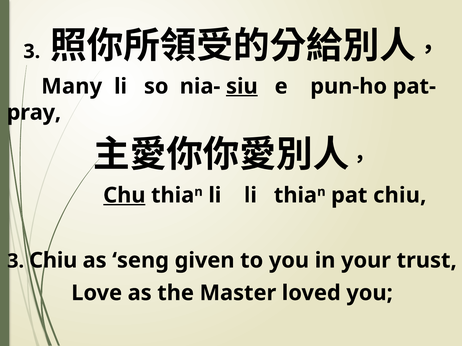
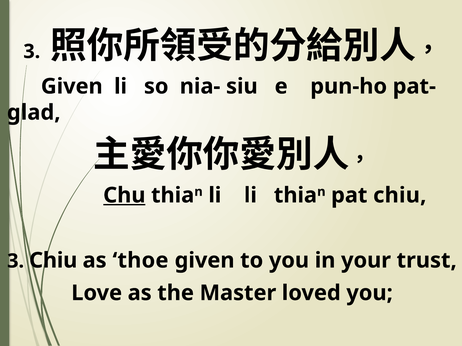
Many at (72, 86): Many -> Given
siu underline: present -> none
pray: pray -> glad
seng: seng -> thoe
